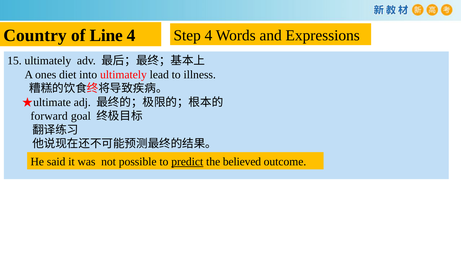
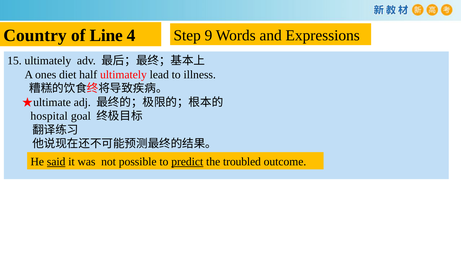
Step 4: 4 -> 9
into: into -> half
forward: forward -> hospital
said underline: none -> present
believed: believed -> troubled
